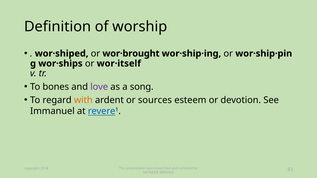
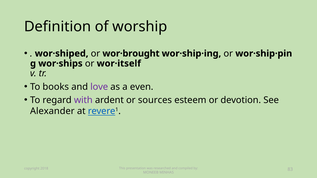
bones: bones -> books
song: song -> even
with colour: orange -> purple
Immanuel: Immanuel -> Alexander
